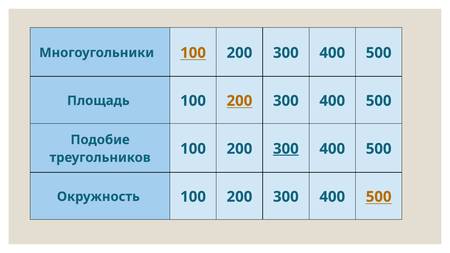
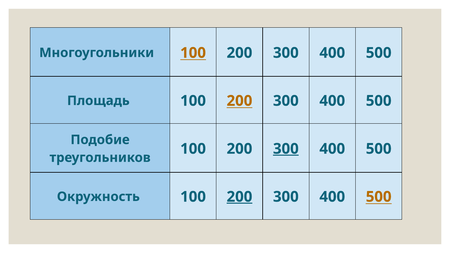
200 at (239, 197) underline: none -> present
